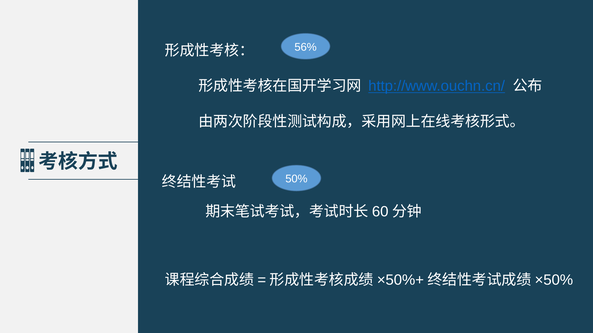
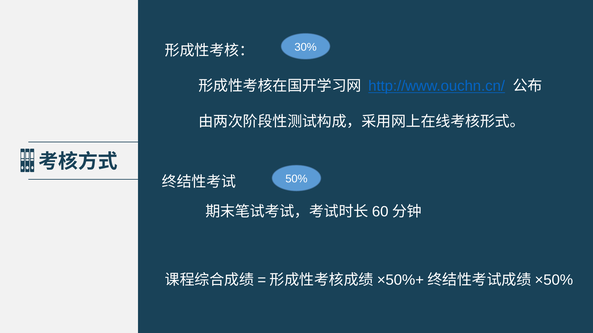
56%: 56% -> 30%
